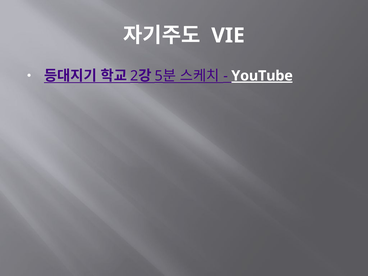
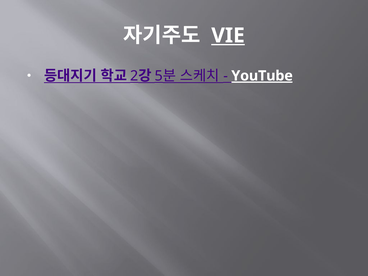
VIE underline: none -> present
